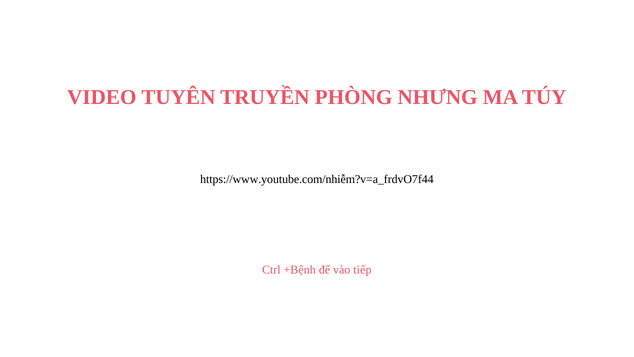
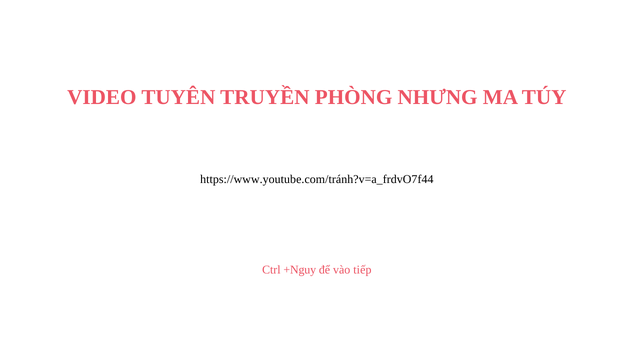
https://www.youtube.com/nhiễm?v=a_frdvO7f44: https://www.youtube.com/nhiễm?v=a_frdvO7f44 -> https://www.youtube.com/tránh?v=a_frdvO7f44
+Bệnh: +Bệnh -> +Nguy
